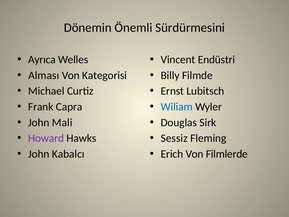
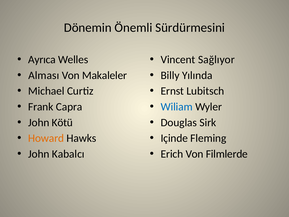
Endüstri: Endüstri -> Sağlıyor
Kategorisi: Kategorisi -> Makaleler
Filmde: Filmde -> Yılında
Mali: Mali -> Kötü
Howard colour: purple -> orange
Sessiz: Sessiz -> Içinde
